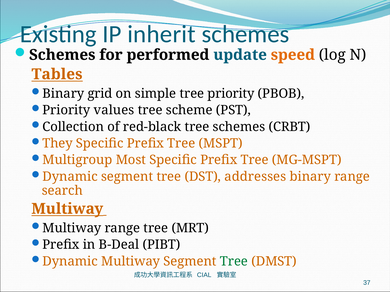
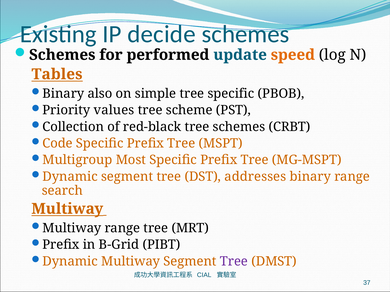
inherit: inherit -> decide
grid: grid -> also
tree priority: priority -> specific
They: They -> Code
B-Deal: B-Deal -> B-Grid
Tree at (234, 262) colour: green -> purple
